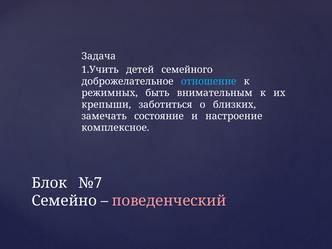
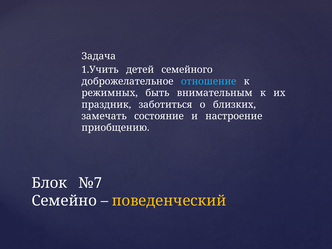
крепыши: крепыши -> праздник
комплексное: комплексное -> приобщению
поведенческий colour: pink -> yellow
